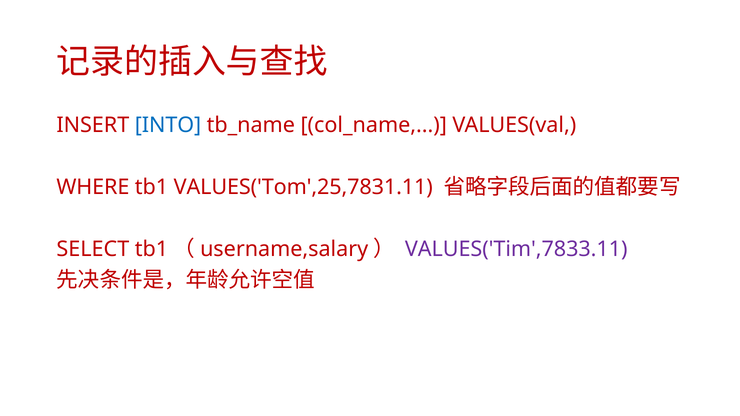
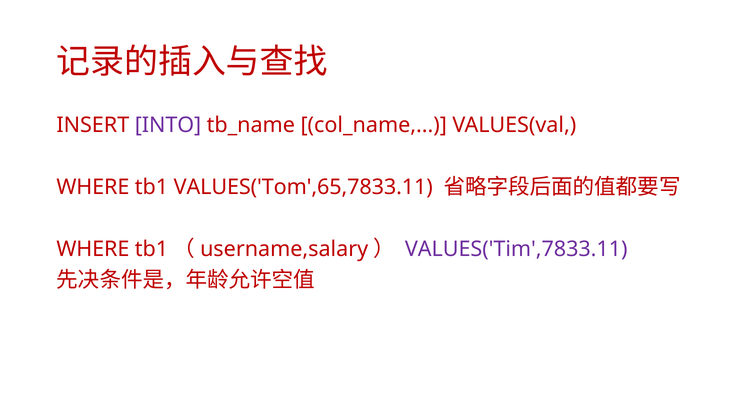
INTO colour: blue -> purple
VALUES('Tom',25,7831.11: VALUES('Tom',25,7831.11 -> VALUES('Tom',65,7833.11
SELECT at (93, 249): SELECT -> WHERE
